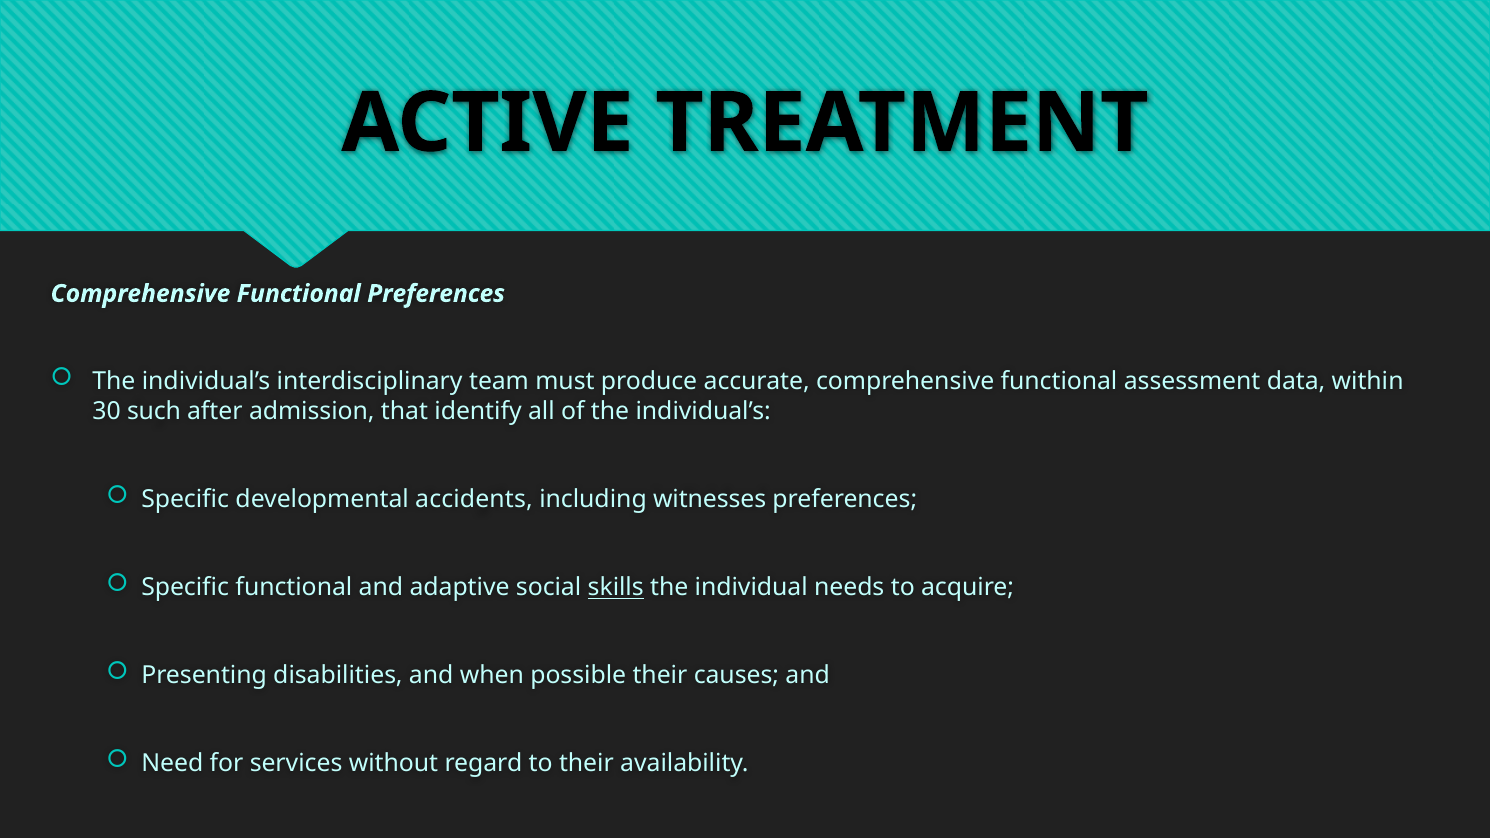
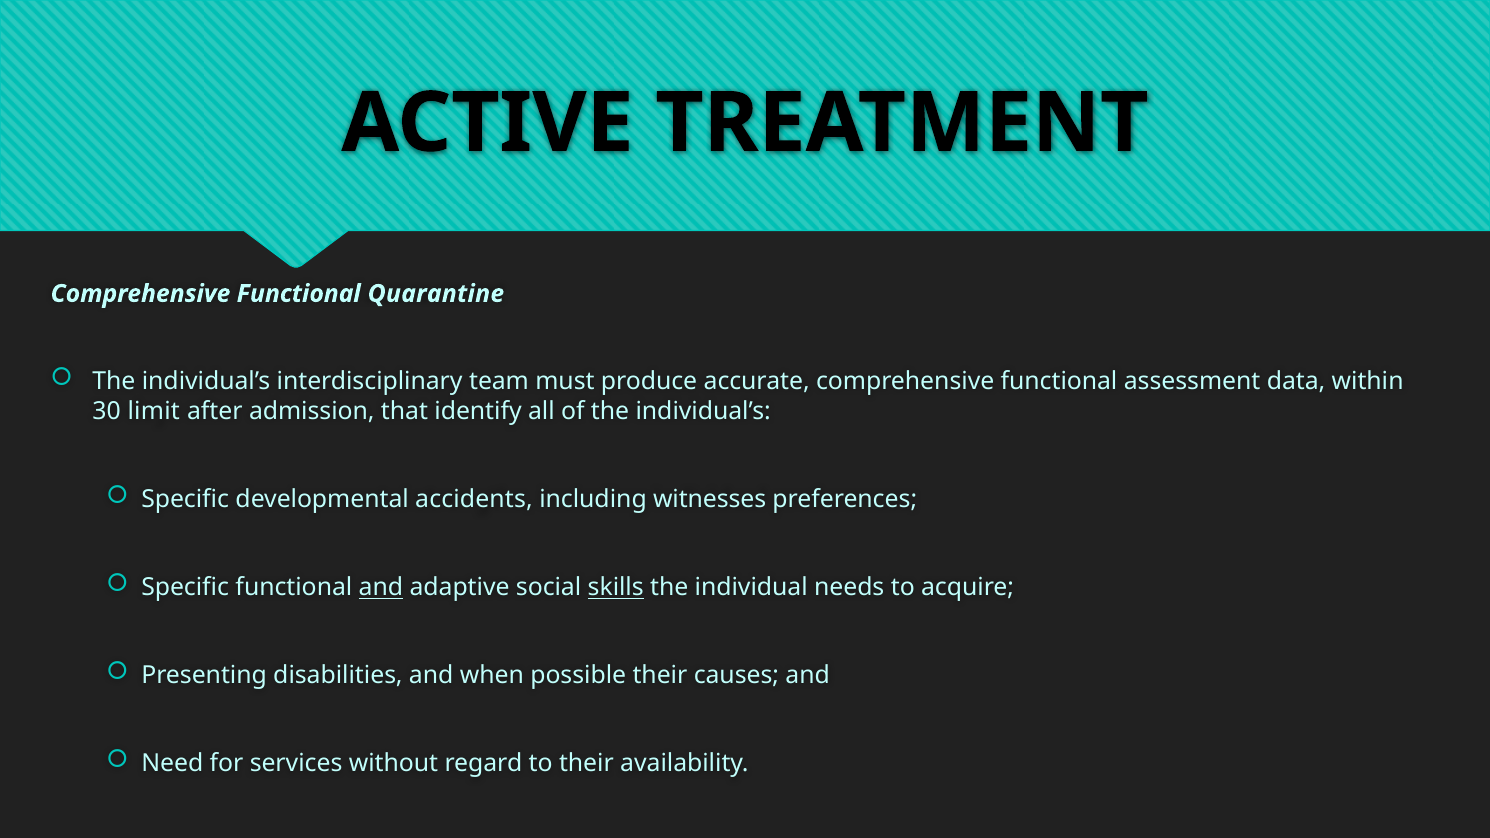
Functional Preferences: Preferences -> Quarantine
such: such -> limit
and at (381, 588) underline: none -> present
